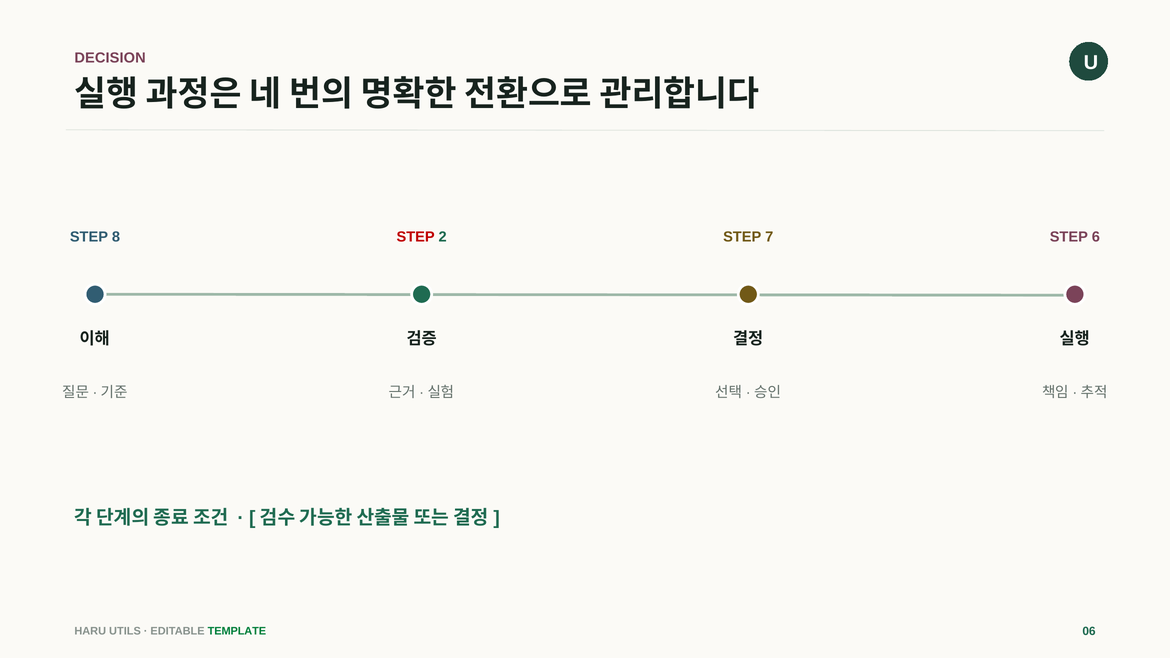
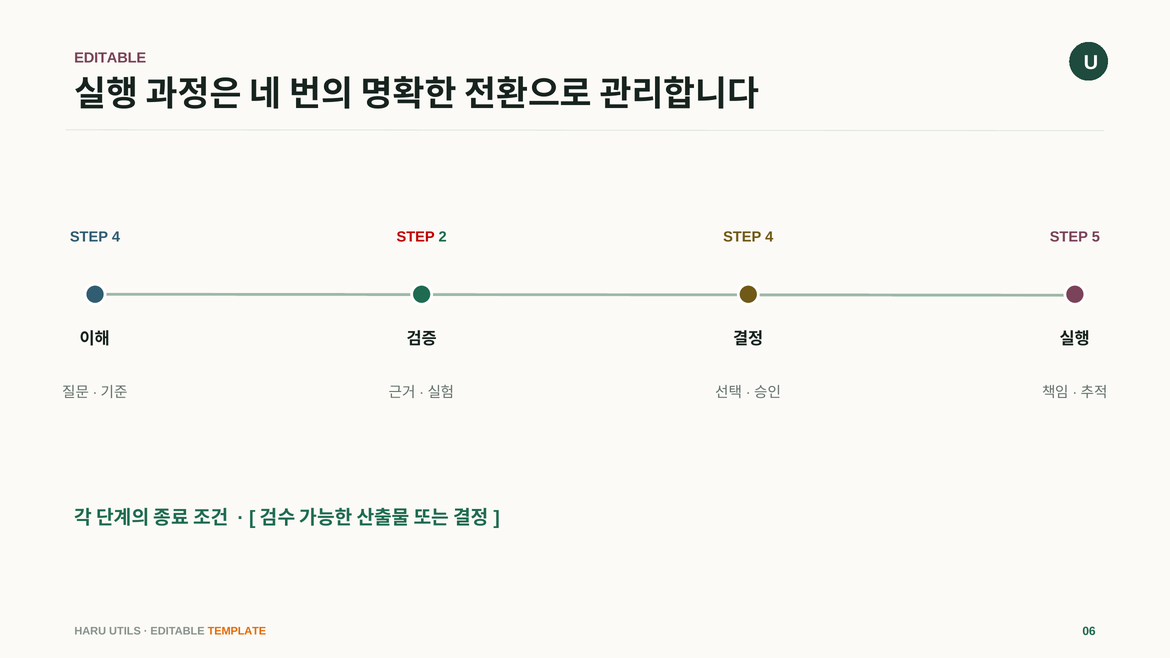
DECISION at (110, 58): DECISION -> EDITABLE
8 at (116, 237): 8 -> 4
7 at (769, 237): 7 -> 4
6: 6 -> 5
TEMPLATE colour: green -> orange
